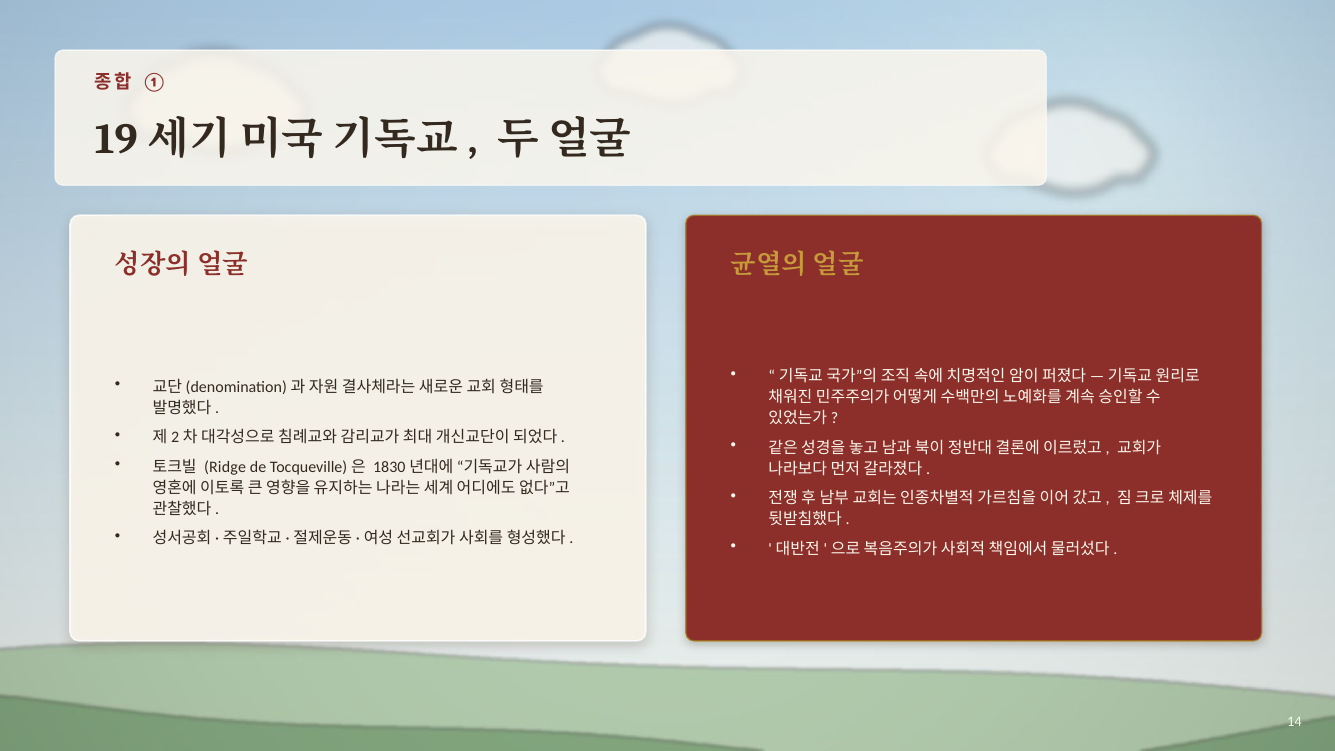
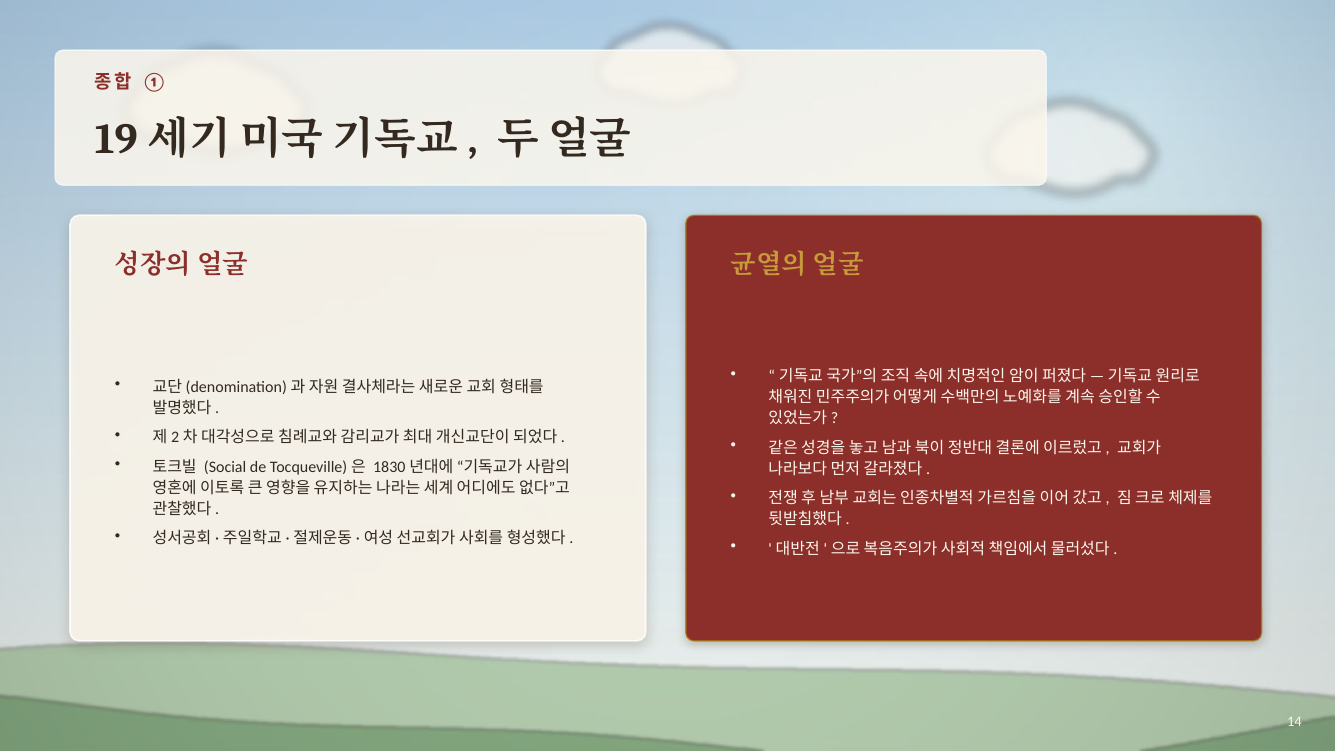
Ridge: Ridge -> Social
